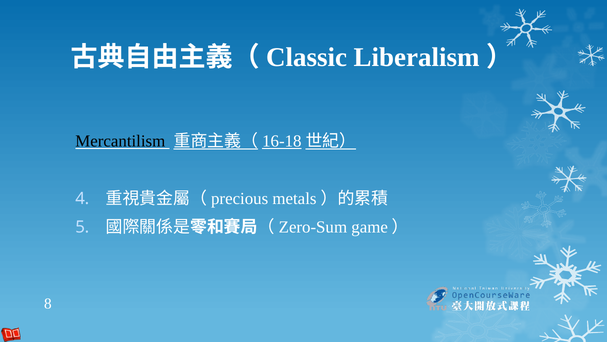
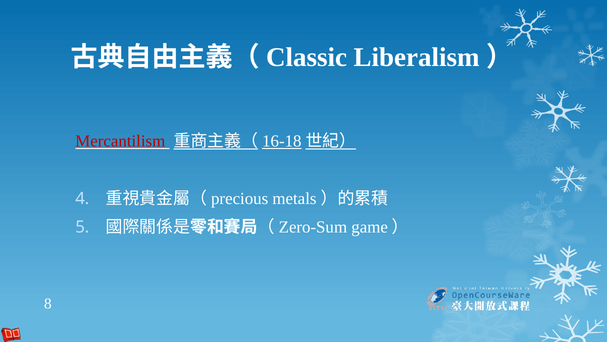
Mercantilism colour: black -> red
